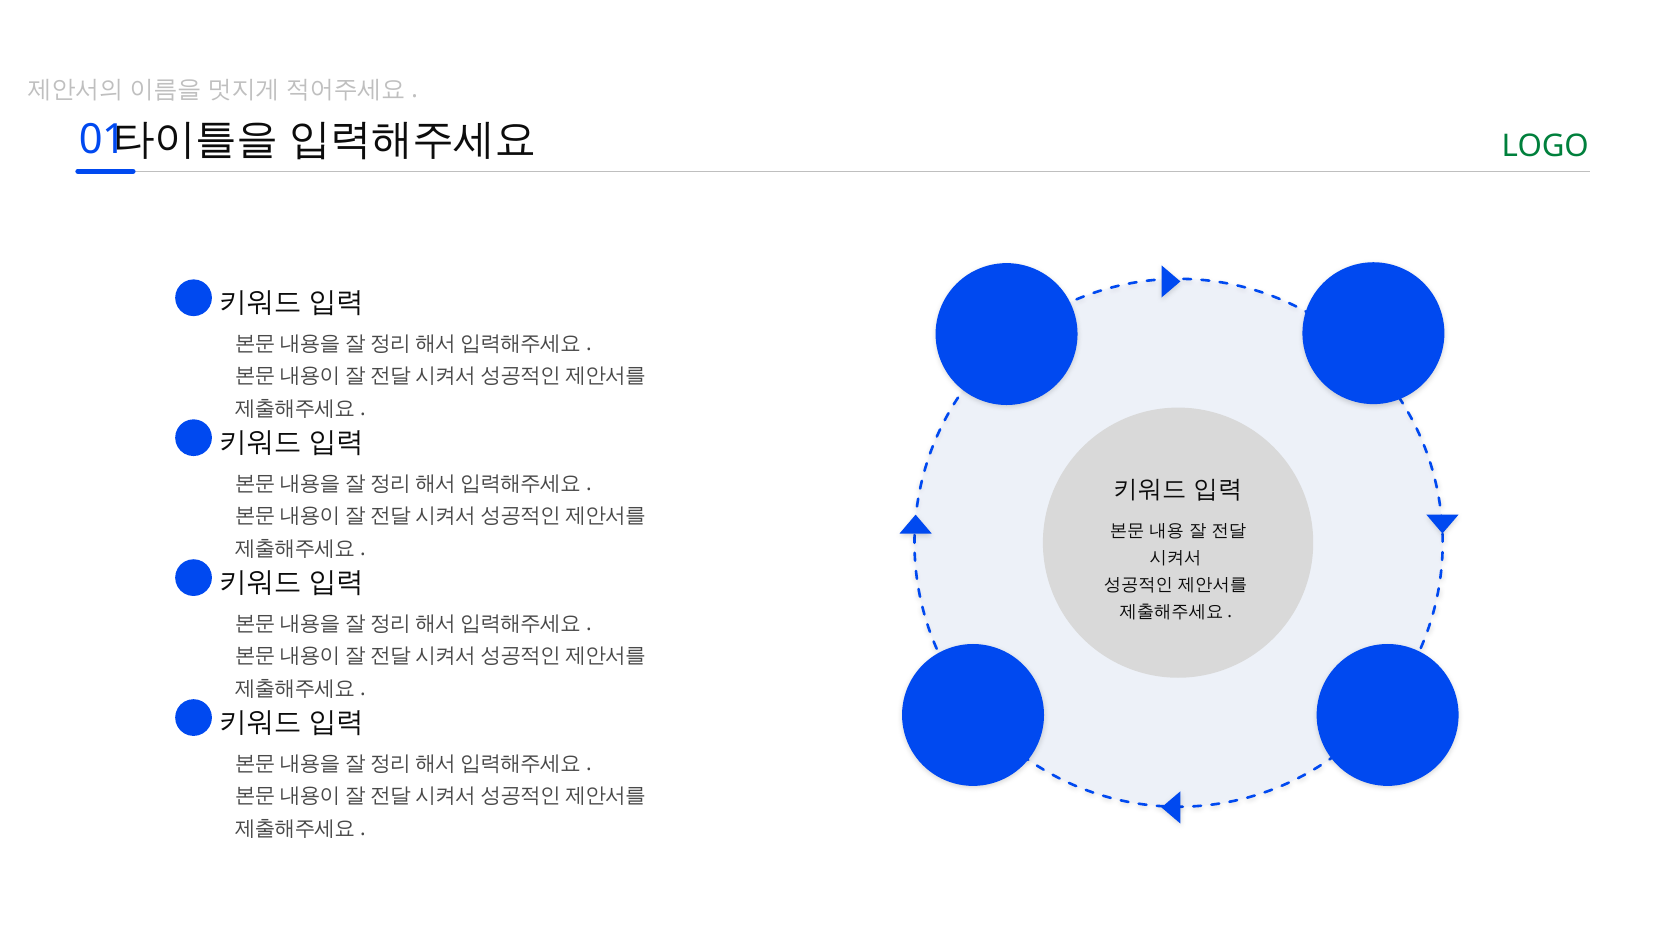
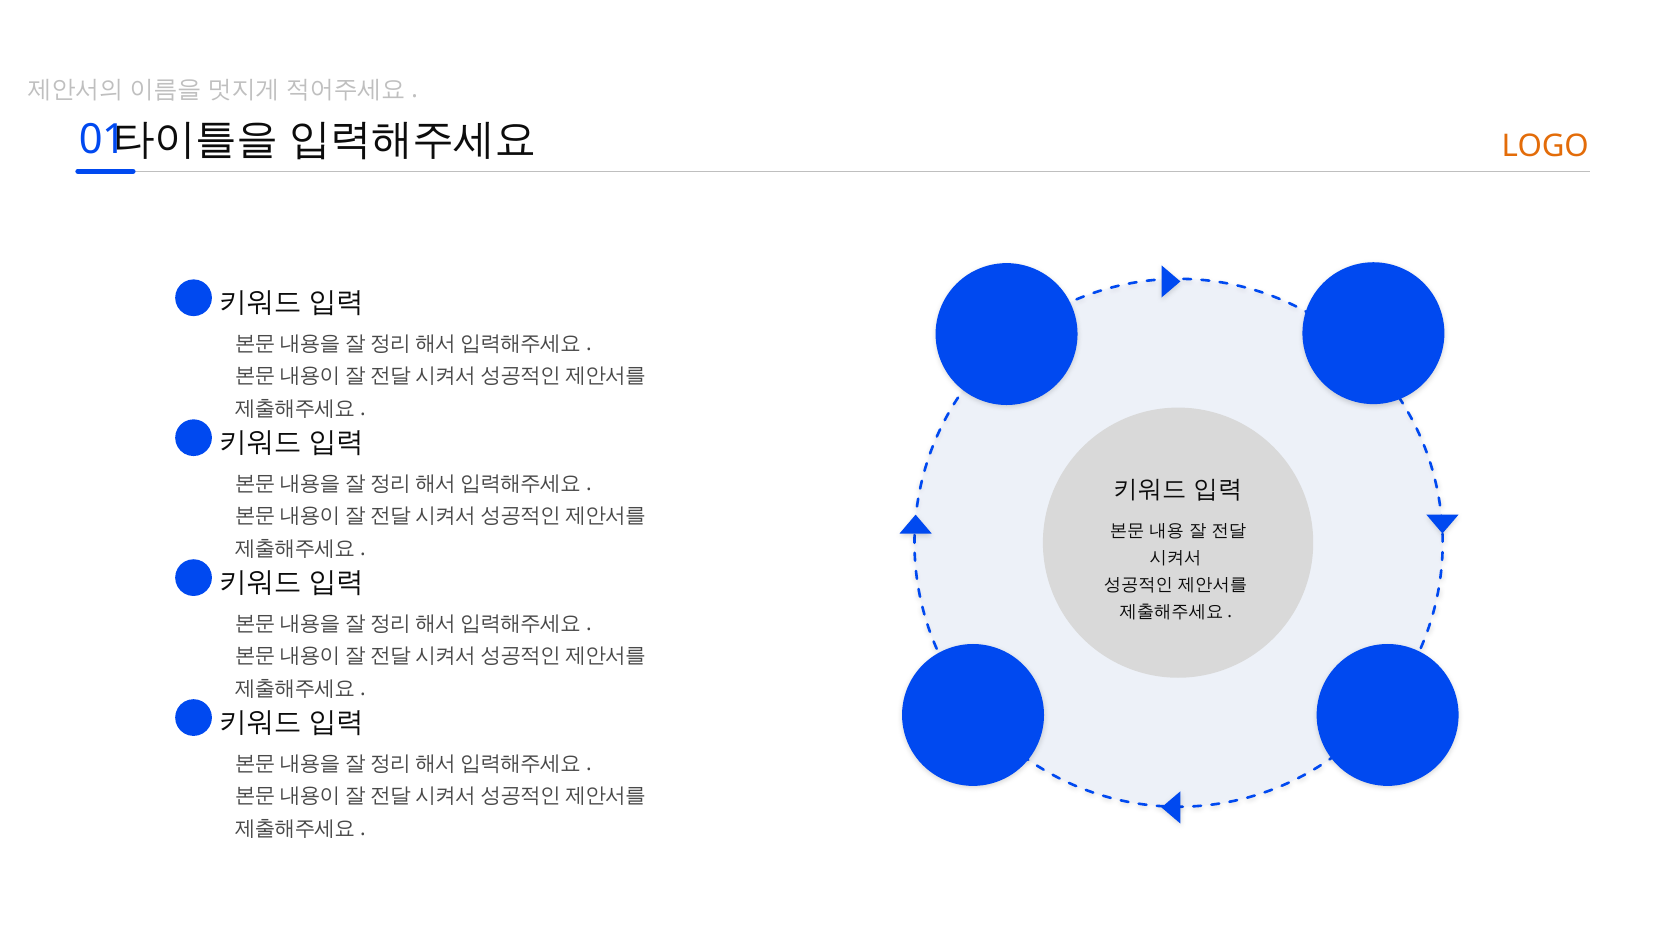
LOGO colour: green -> orange
